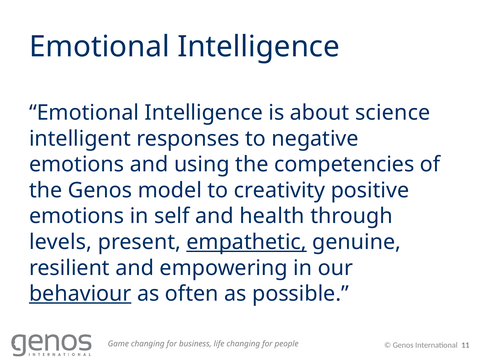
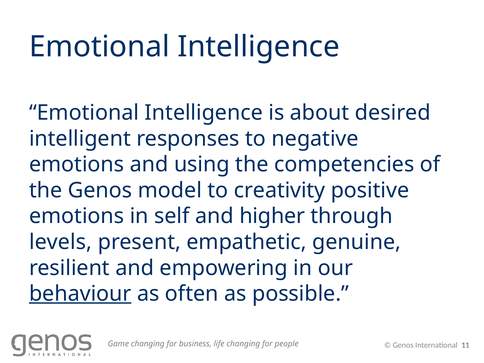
science: science -> desired
health: health -> higher
empathetic underline: present -> none
